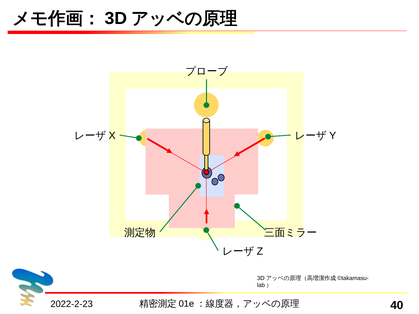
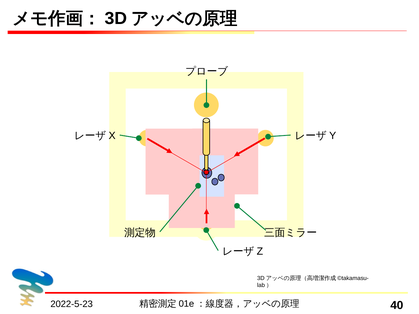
2022-2-23: 2022-2-23 -> 2022-5-23
